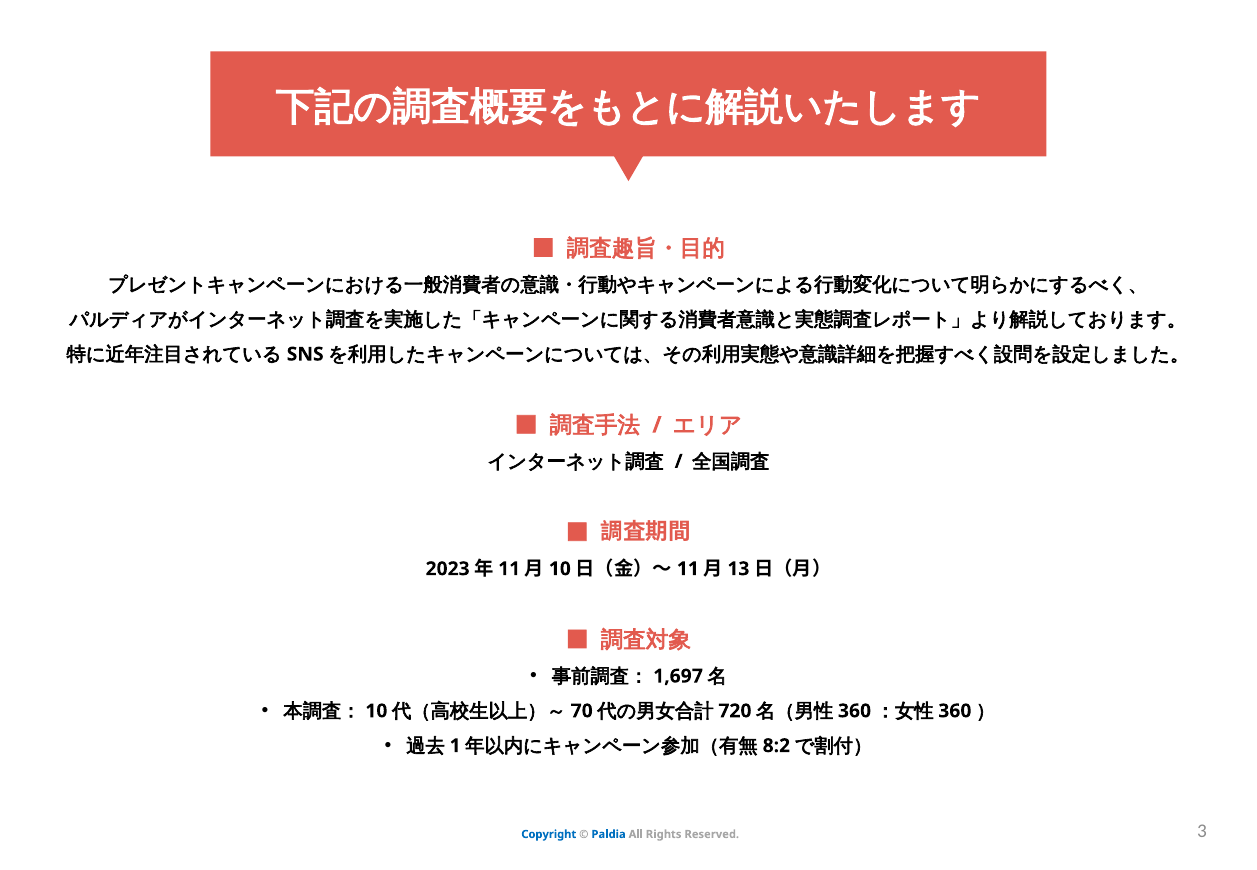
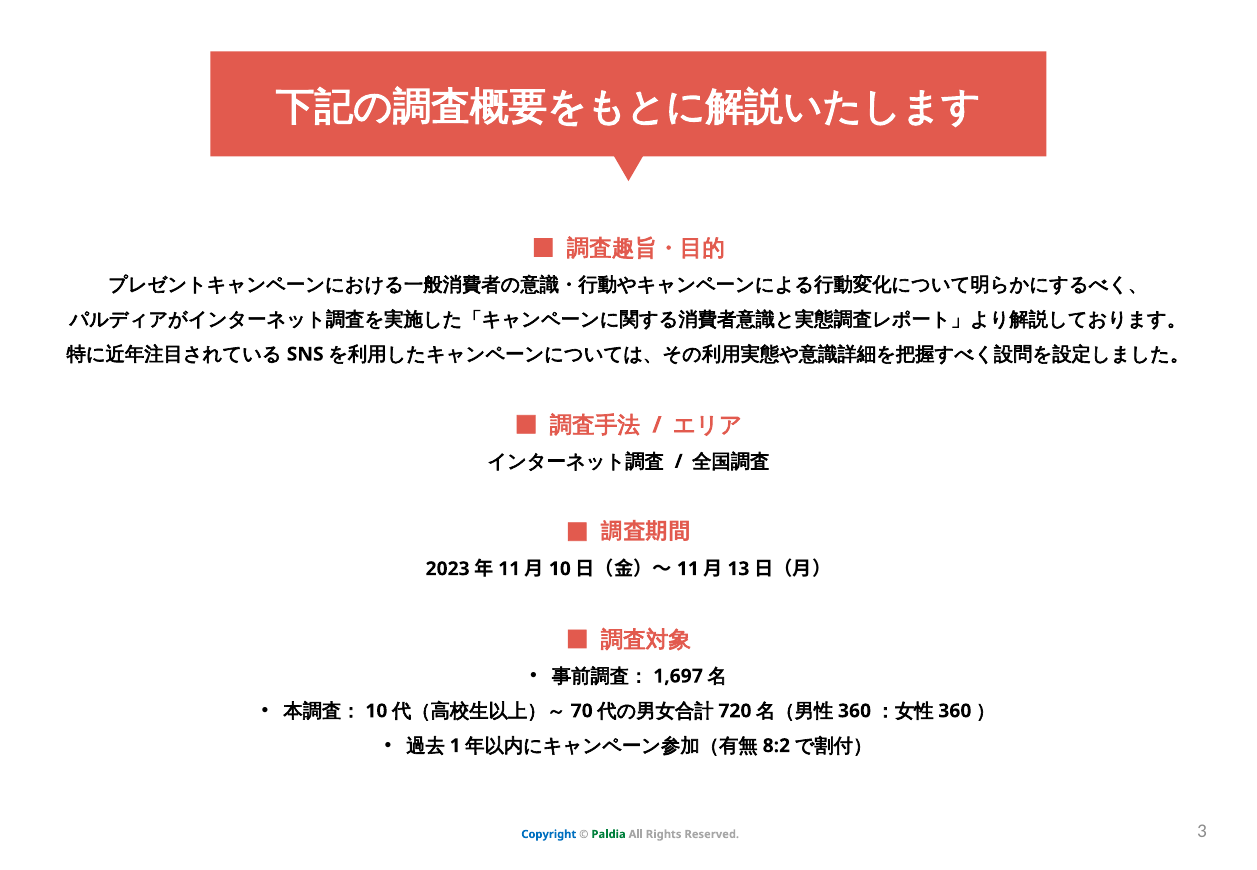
Paldia colour: blue -> green
